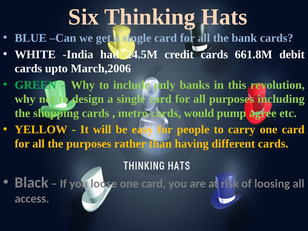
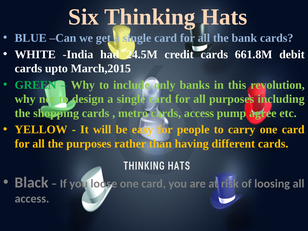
March,2006: March,2006 -> March,2015
cards would: would -> access
